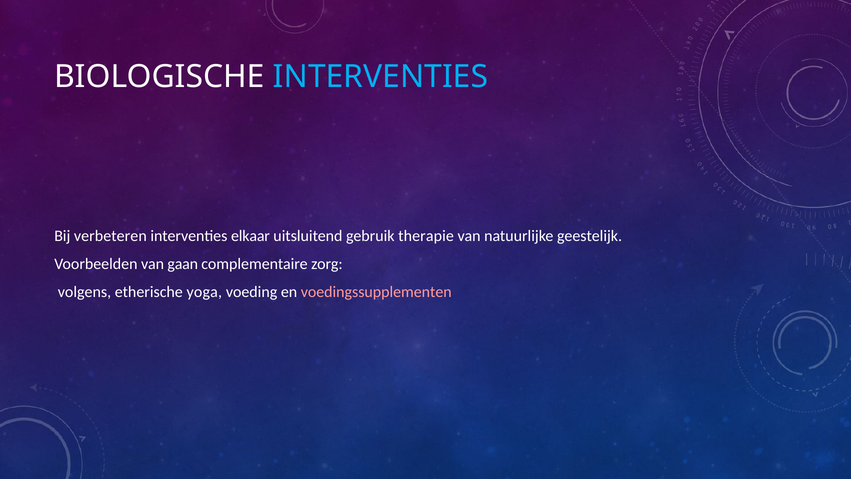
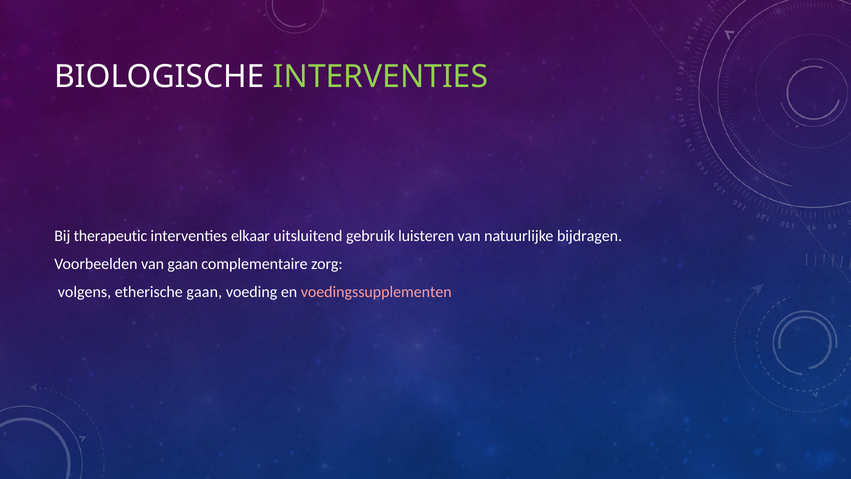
INTERVENTIES at (381, 76) colour: light blue -> light green
verbeteren: verbeteren -> therapeutic
therapie: therapie -> luisteren
geestelijk: geestelijk -> bijdragen
etherische yoga: yoga -> gaan
